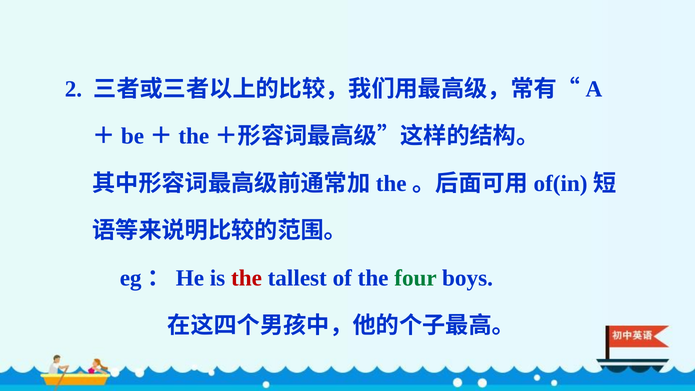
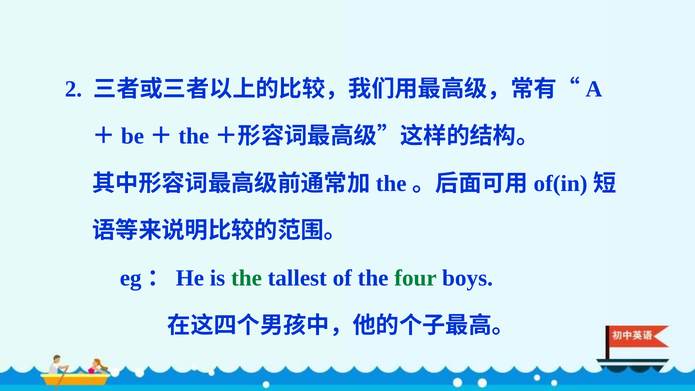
the at (246, 278) colour: red -> green
